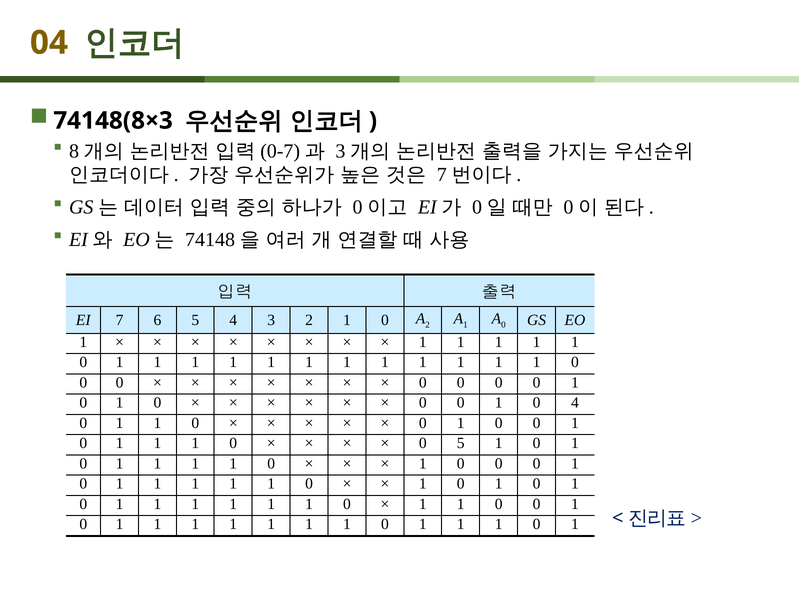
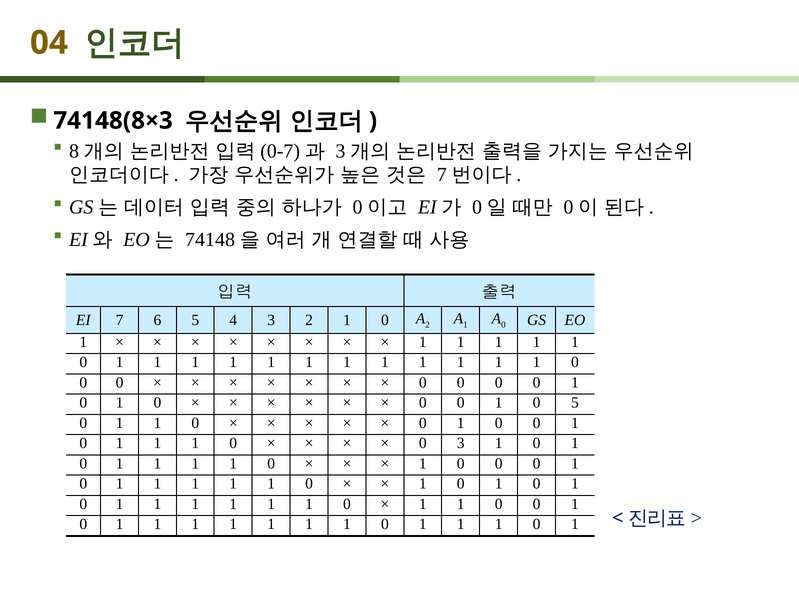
0 4: 4 -> 5
0 5: 5 -> 3
